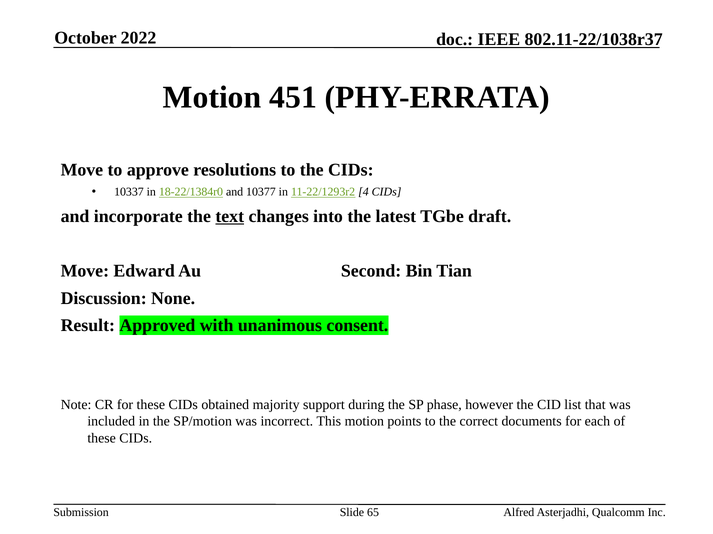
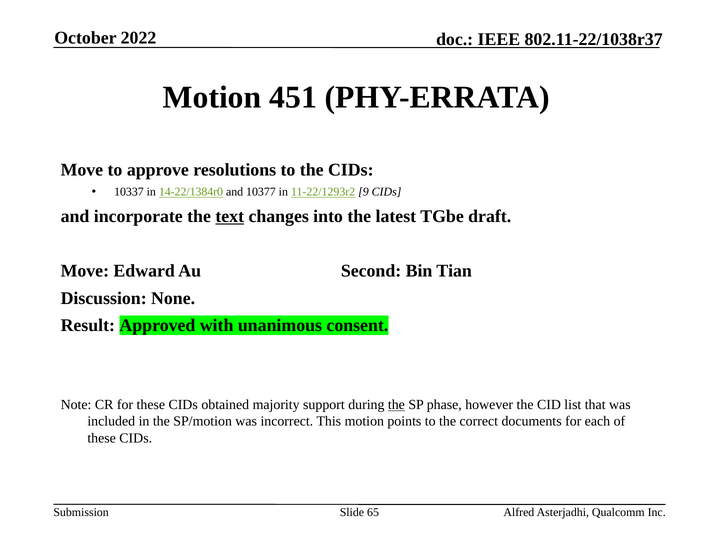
18-22/1384r0: 18-22/1384r0 -> 14-22/1384r0
4: 4 -> 9
the at (396, 405) underline: none -> present
